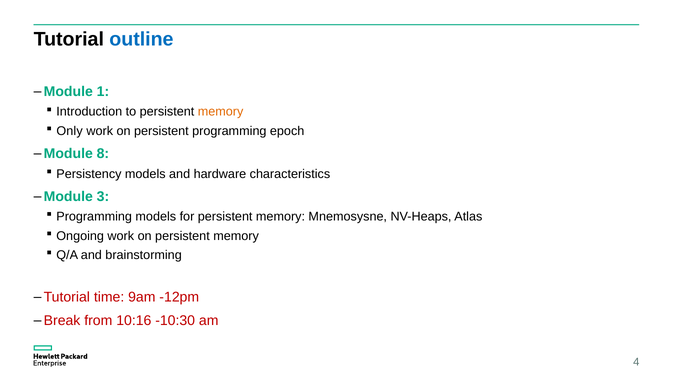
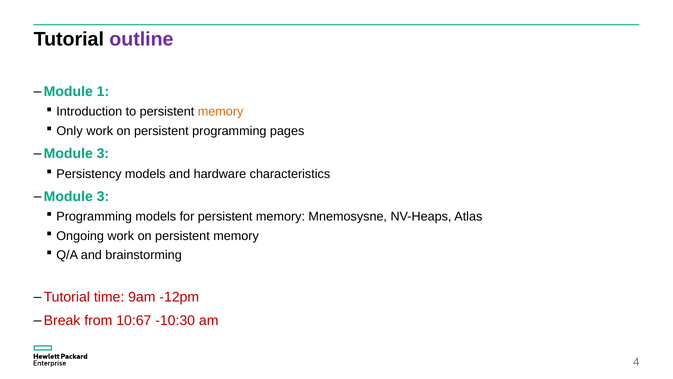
outline colour: blue -> purple
epoch: epoch -> pages
8 at (103, 154): 8 -> 3
10:16: 10:16 -> 10:67
